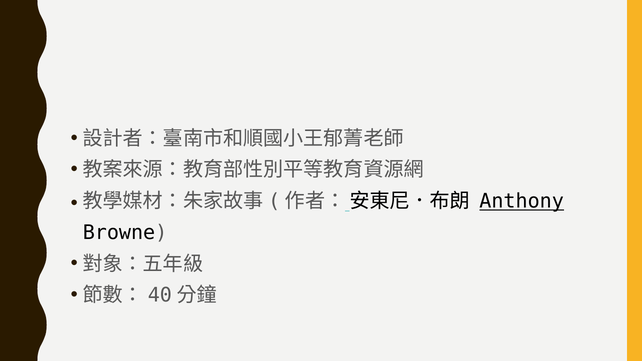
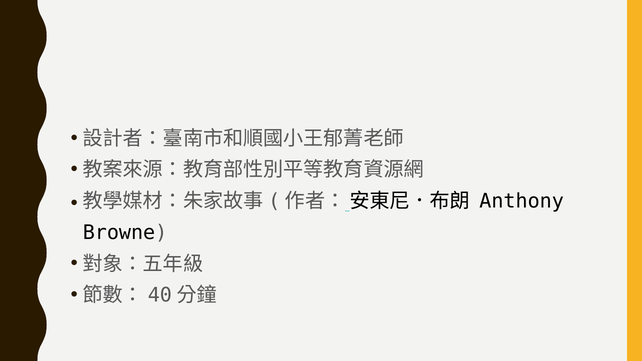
Anthony underline: present -> none
